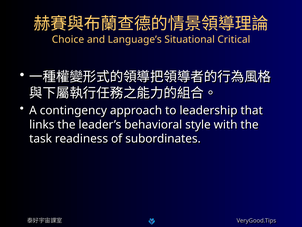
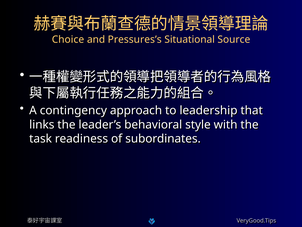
Language’s: Language’s -> Pressures’s
Critical: Critical -> Source
